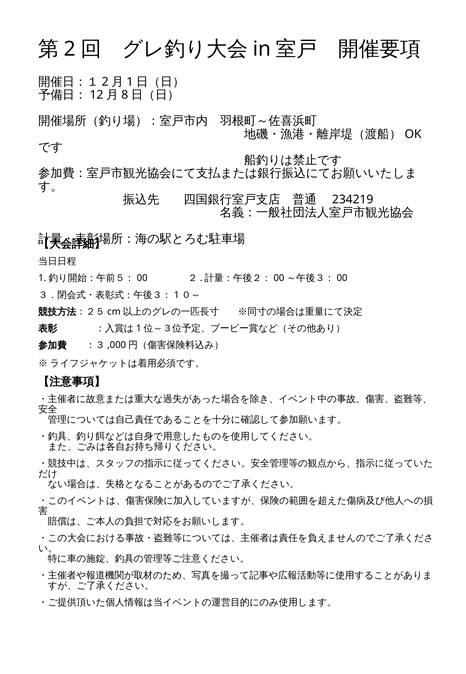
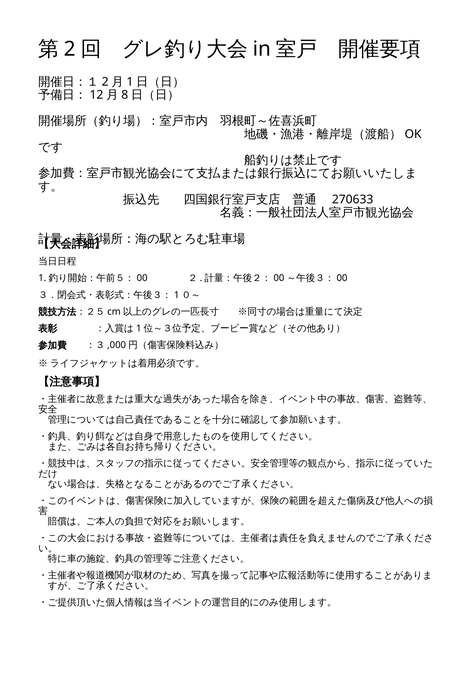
234219: 234219 -> 270633
